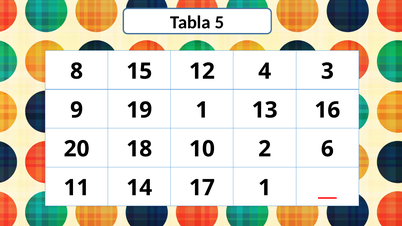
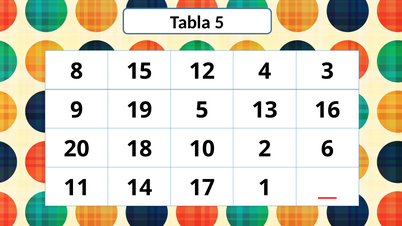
19 1: 1 -> 5
